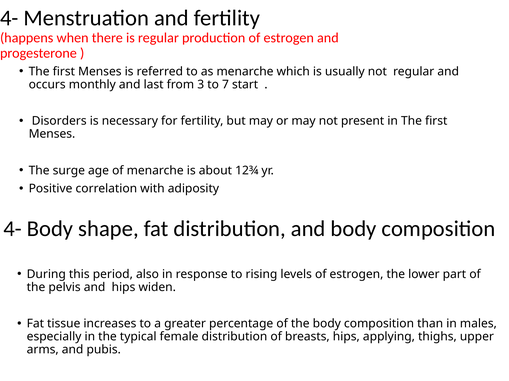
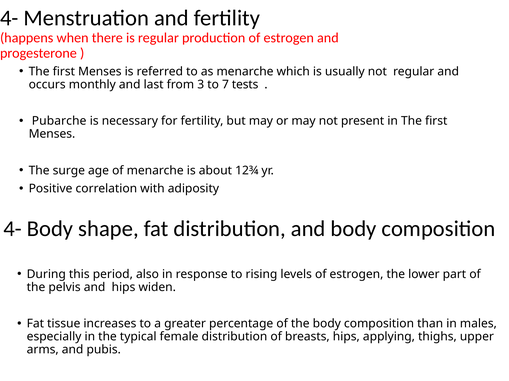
start: start -> tests
Disorders: Disorders -> Pubarche
